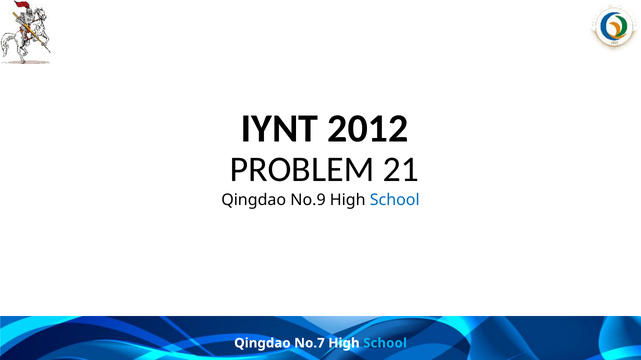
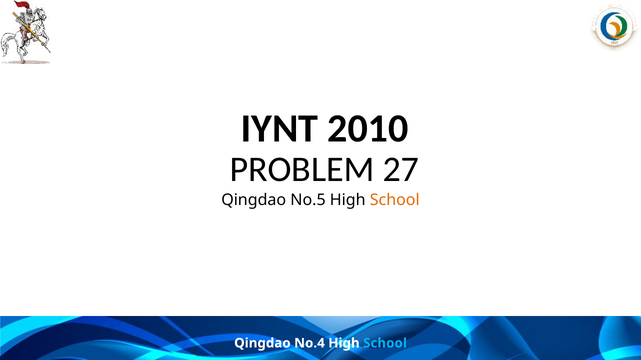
2012: 2012 -> 2010
21: 21 -> 27
No.9: No.9 -> No.5
School at (395, 200) colour: blue -> orange
No.7: No.7 -> No.4
